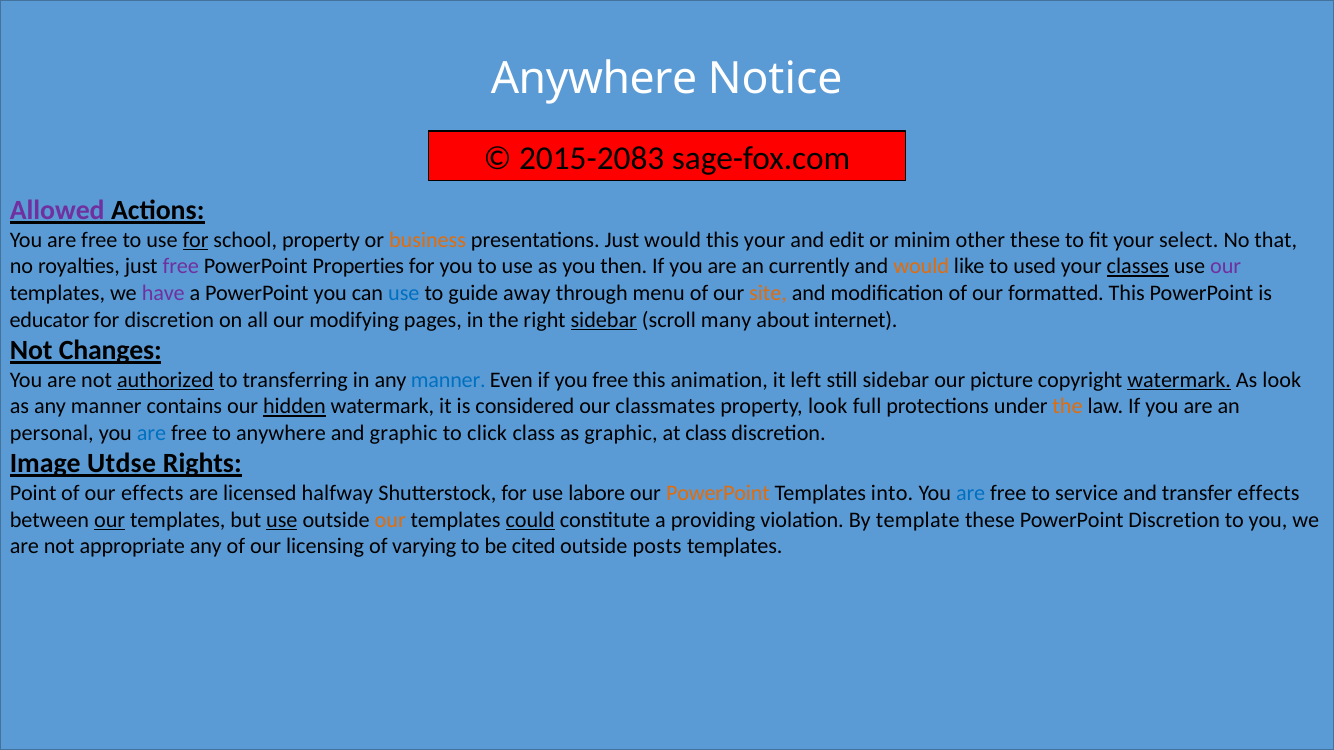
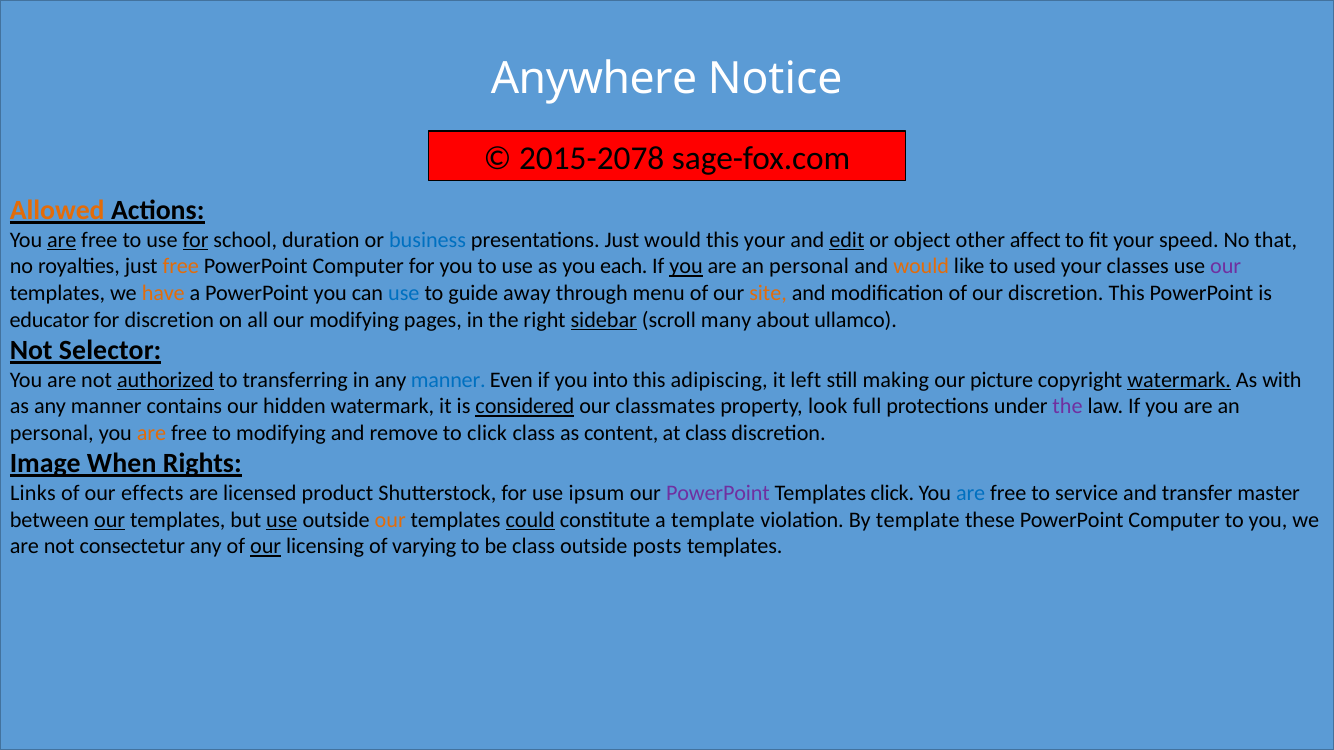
2015-2083: 2015-2083 -> 2015-2078
Allowed colour: purple -> orange
are at (62, 240) underline: none -> present
school property: property -> duration
business colour: orange -> blue
edit underline: none -> present
minim: minim -> object
other these: these -> affect
select: select -> speed
free at (181, 267) colour: purple -> orange
Properties at (358, 267): Properties -> Computer
then: then -> each
you at (686, 267) underline: none -> present
currently at (809, 267): currently -> personal
classes underline: present -> none
have colour: purple -> orange
our formatted: formatted -> discretion
internet: internet -> ullamco
Changes: Changes -> Selector
you free: free -> into
animation: animation -> adipiscing
still sidebar: sidebar -> making
As look: look -> with
hidden underline: present -> none
considered underline: none -> present
the at (1068, 407) colour: orange -> purple
are at (151, 433) colour: blue -> orange
to anywhere: anywhere -> modifying
and graphic: graphic -> remove
as graphic: graphic -> content
Utdse: Utdse -> When
Point: Point -> Links
halfway: halfway -> product
labore: labore -> ipsum
PowerPoint at (718, 493) colour: orange -> purple
Templates into: into -> click
transfer effects: effects -> master
a providing: providing -> template
these PowerPoint Discretion: Discretion -> Computer
appropriate: appropriate -> consectetur
our at (266, 547) underline: none -> present
be cited: cited -> class
